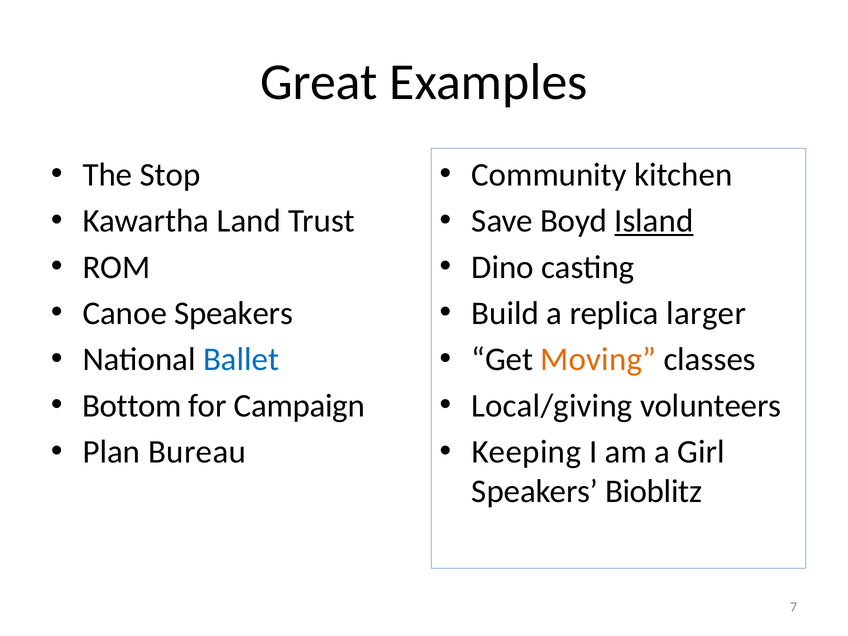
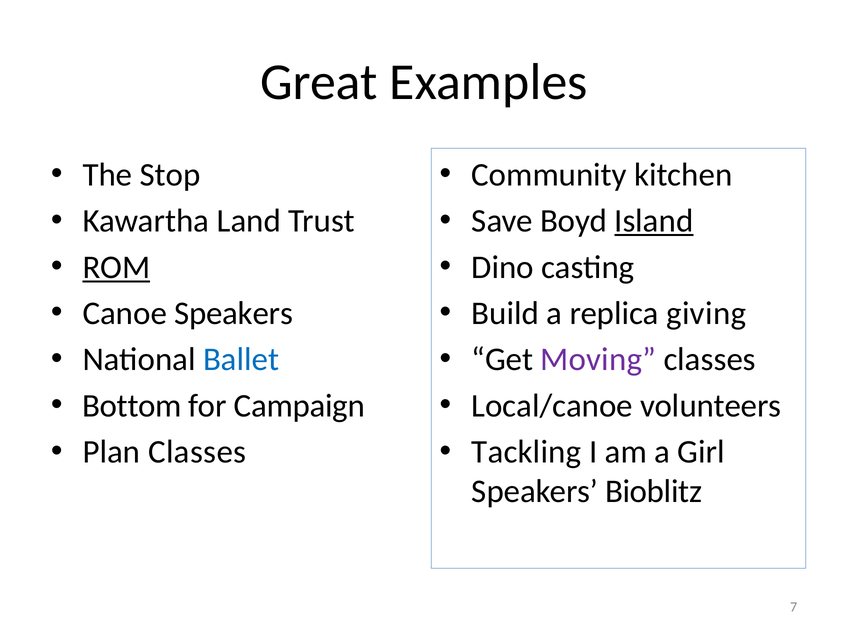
ROM underline: none -> present
larger: larger -> giving
Moving colour: orange -> purple
Local/giving: Local/giving -> Local/canoe
Plan Bureau: Bureau -> Classes
Keeping: Keeping -> Tackling
